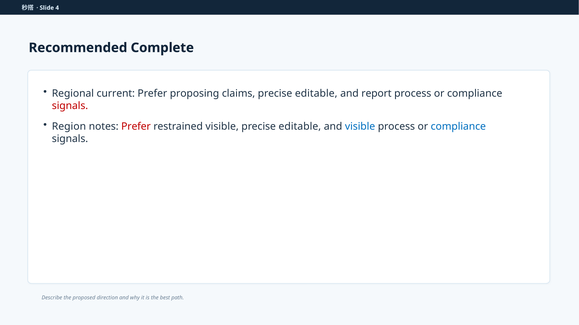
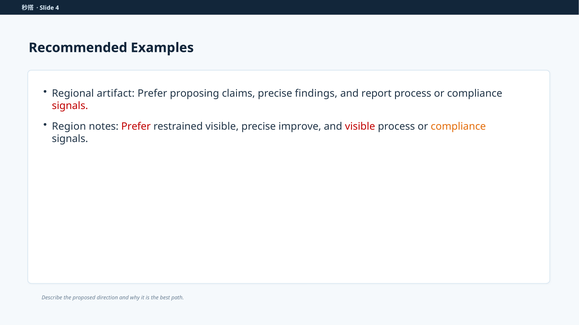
Complete: Complete -> Examples
current: current -> artifact
claims precise editable: editable -> findings
editable at (300, 127): editable -> improve
visible at (360, 127) colour: blue -> red
compliance at (458, 127) colour: blue -> orange
